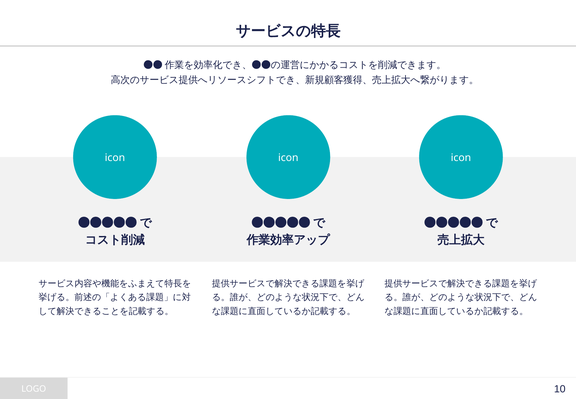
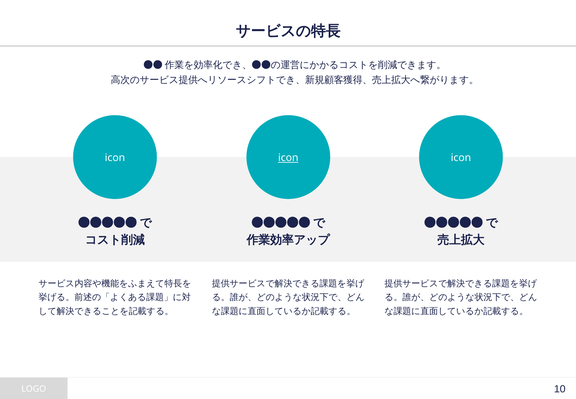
icon at (288, 158) underline: none -> present
